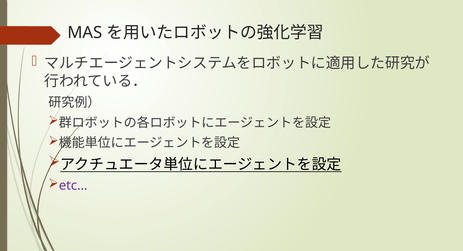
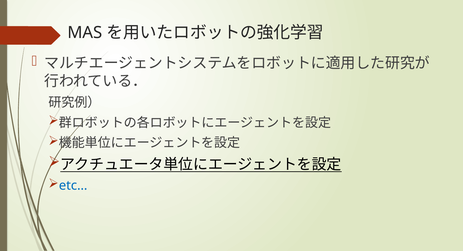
etc… colour: purple -> blue
